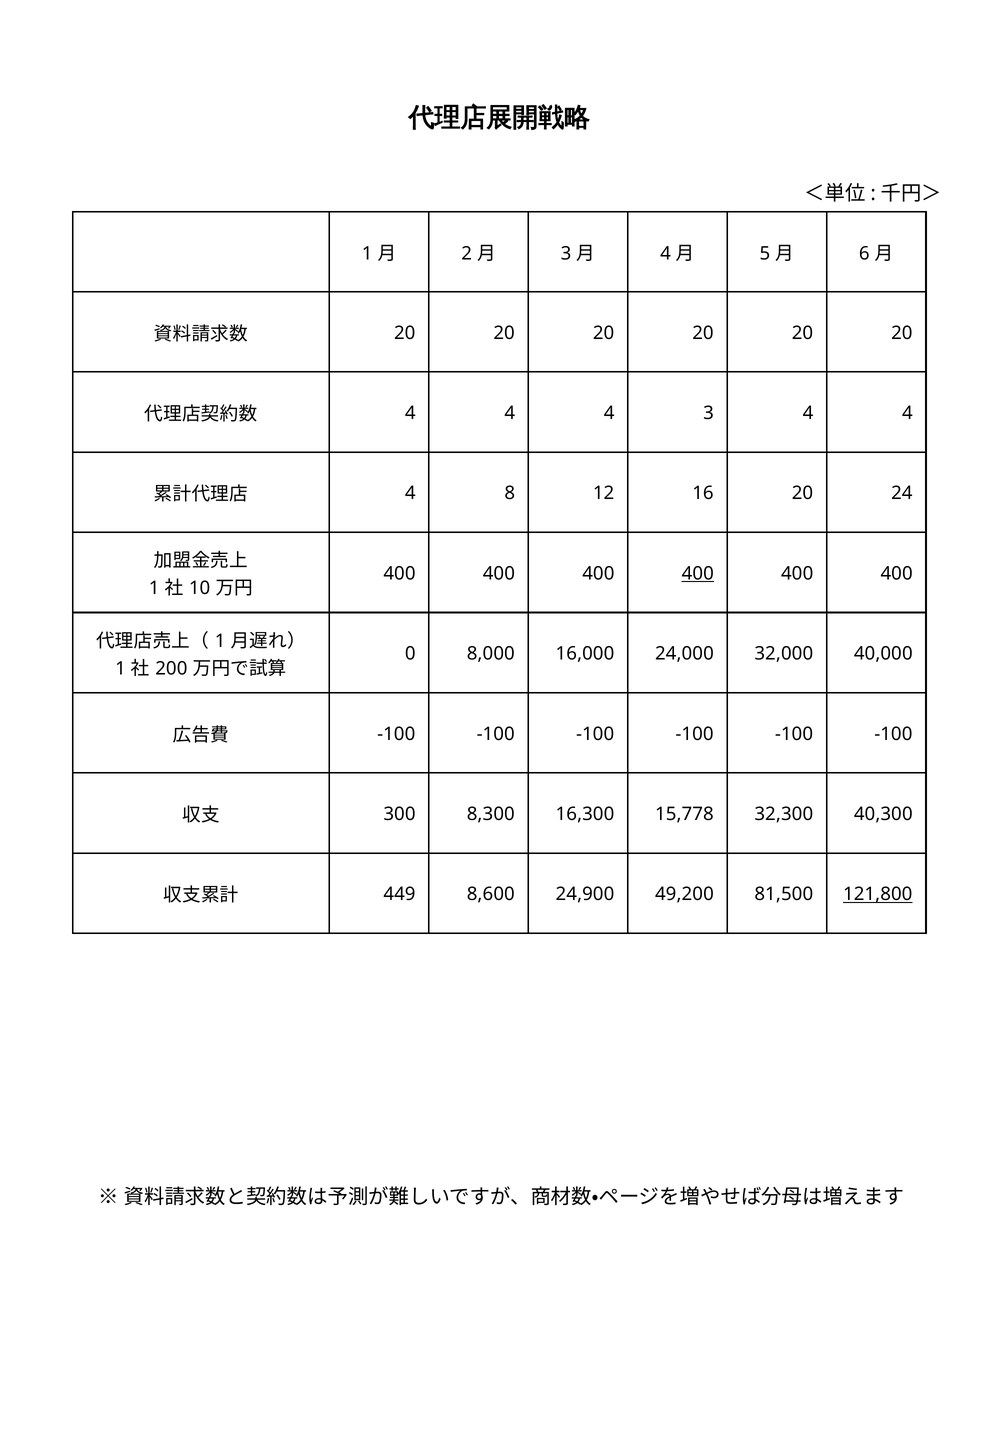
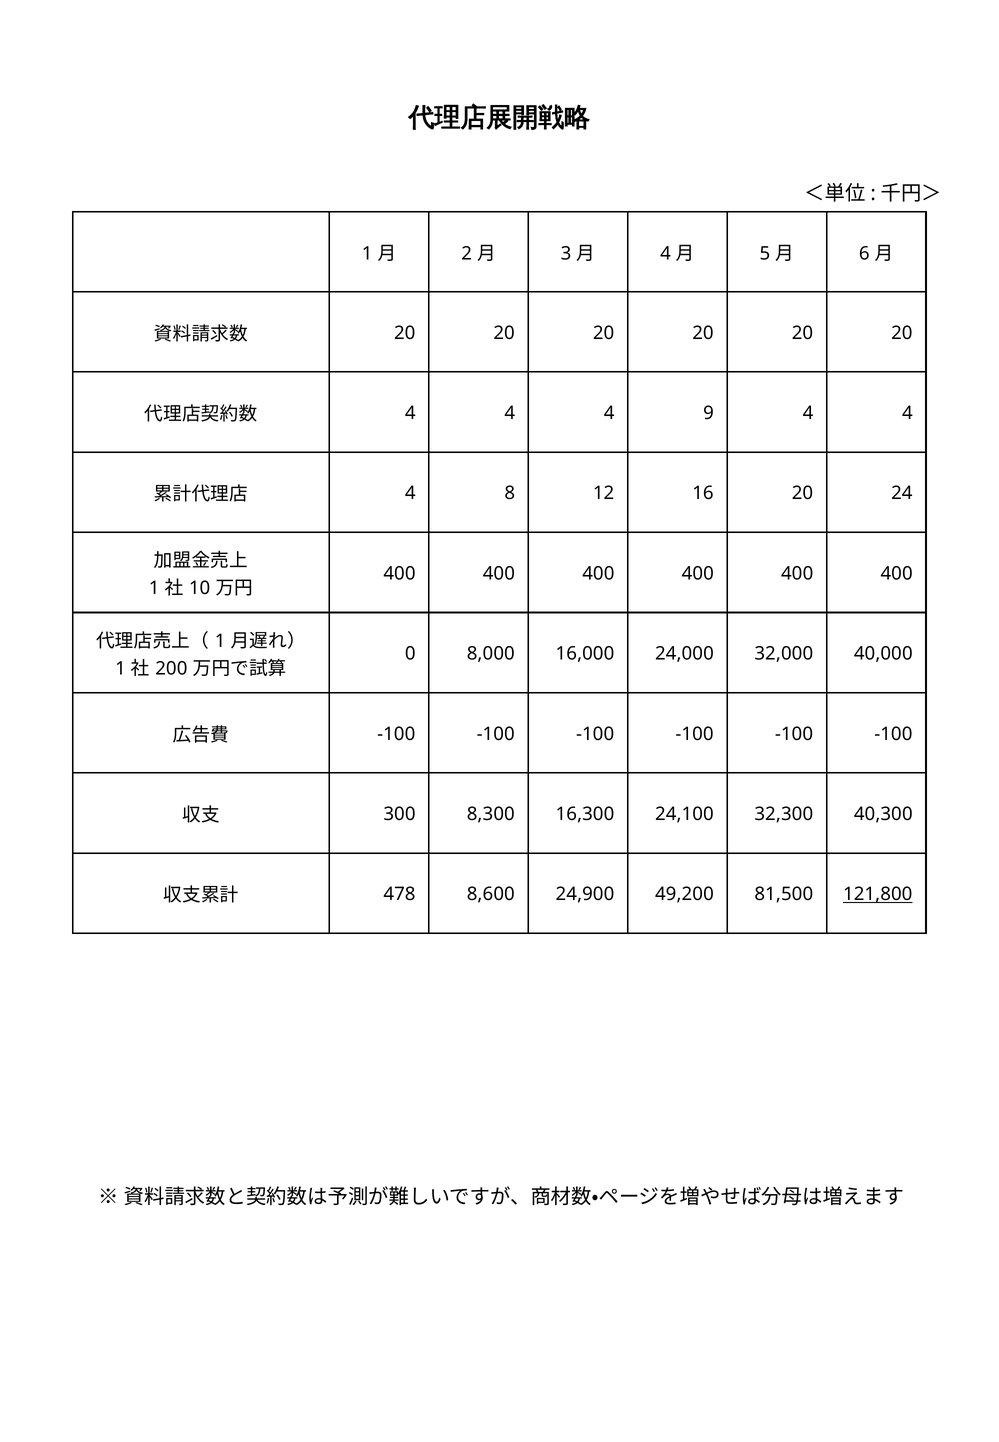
4 3: 3 -> 9
400 at (698, 574) underline: present -> none
15,778: 15,778 -> 24,100
449: 449 -> 478
